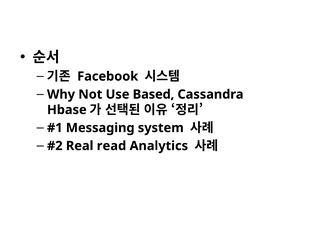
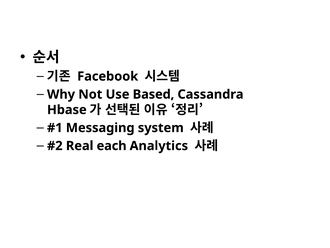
read: read -> each
